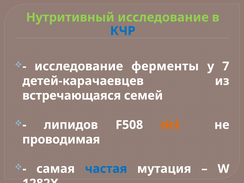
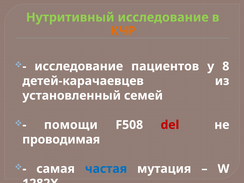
КЧР colour: blue -> orange
ферменты: ферменты -> пациентов
7: 7 -> 8
встречающаяся: встречающаяся -> установленный
липидов: липидов -> помощи
del colour: orange -> red
